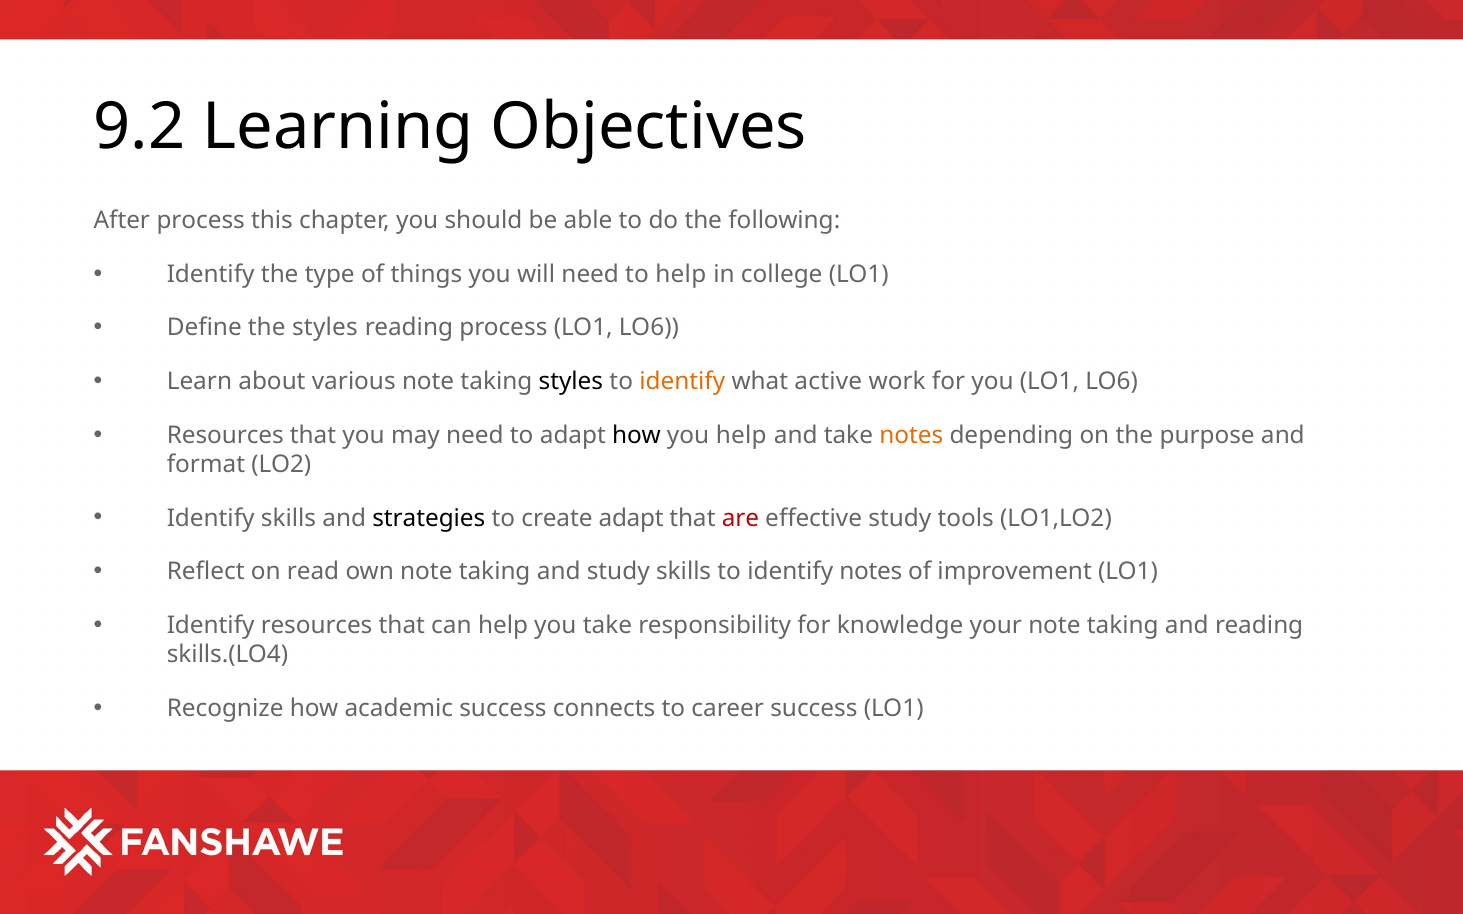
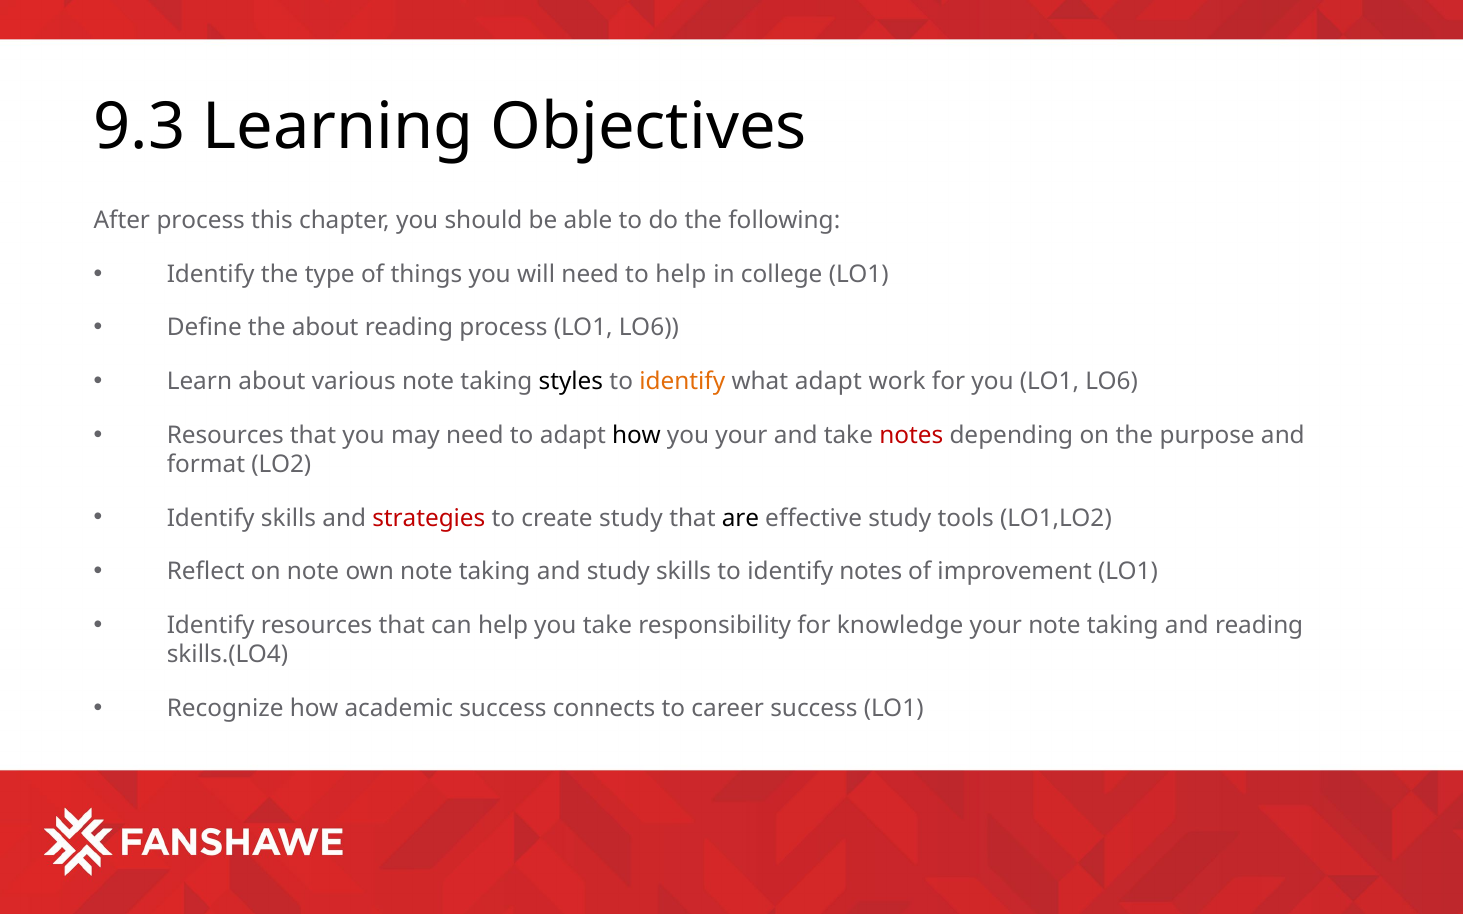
9.2: 9.2 -> 9.3
the styles: styles -> about
what active: active -> adapt
you help: help -> your
notes at (911, 435) colour: orange -> red
strategies colour: black -> red
create adapt: adapt -> study
are colour: red -> black
on read: read -> note
